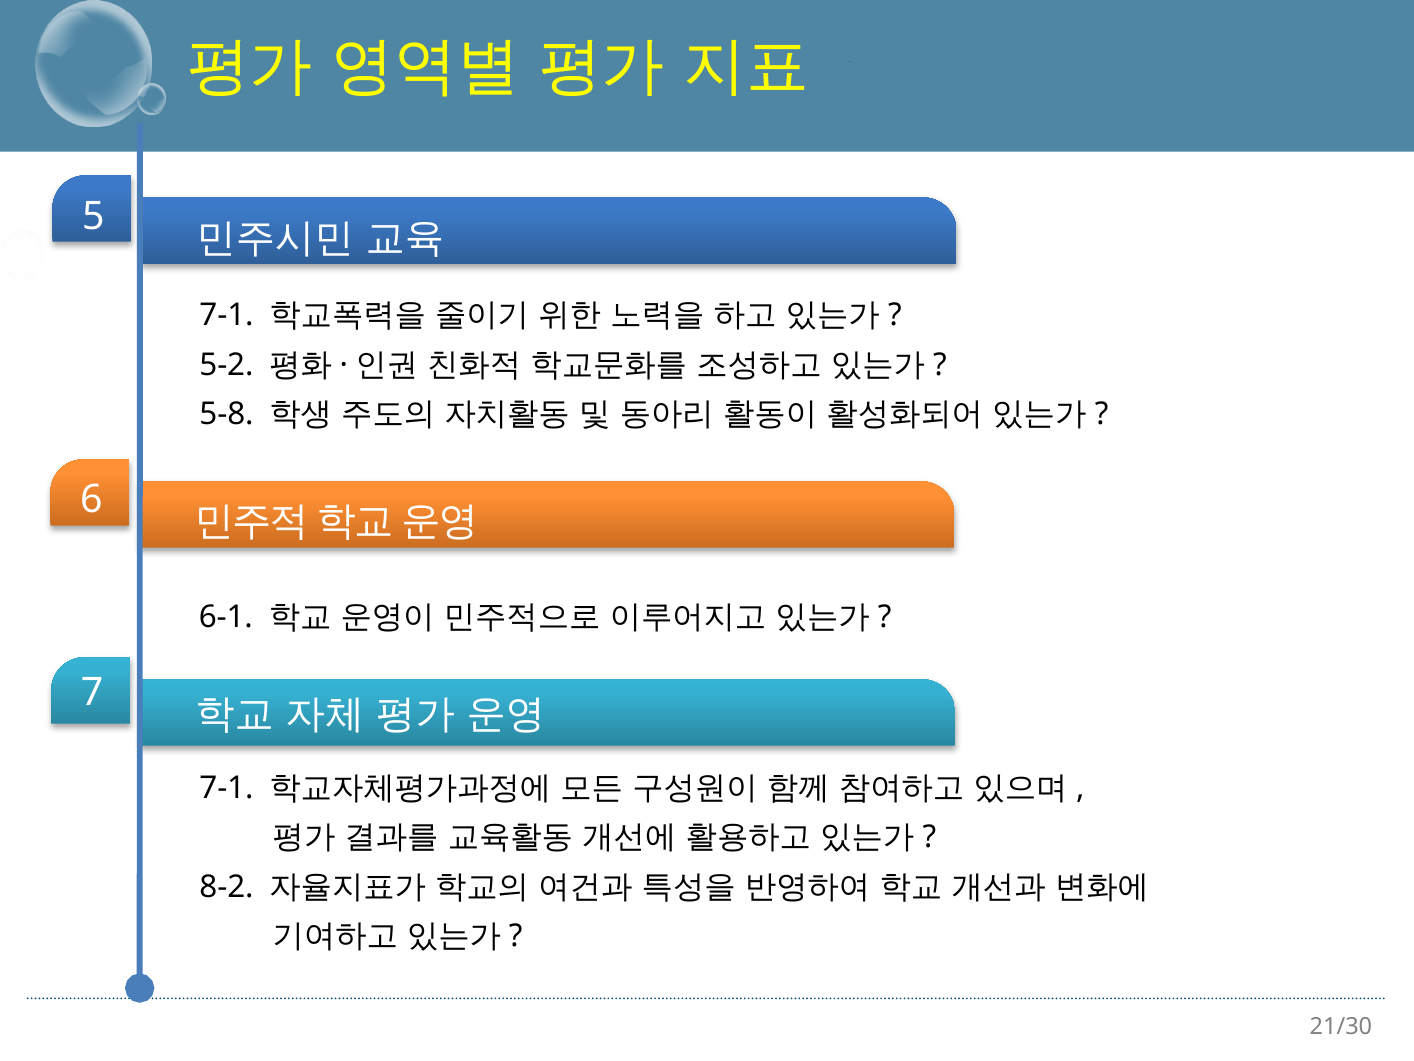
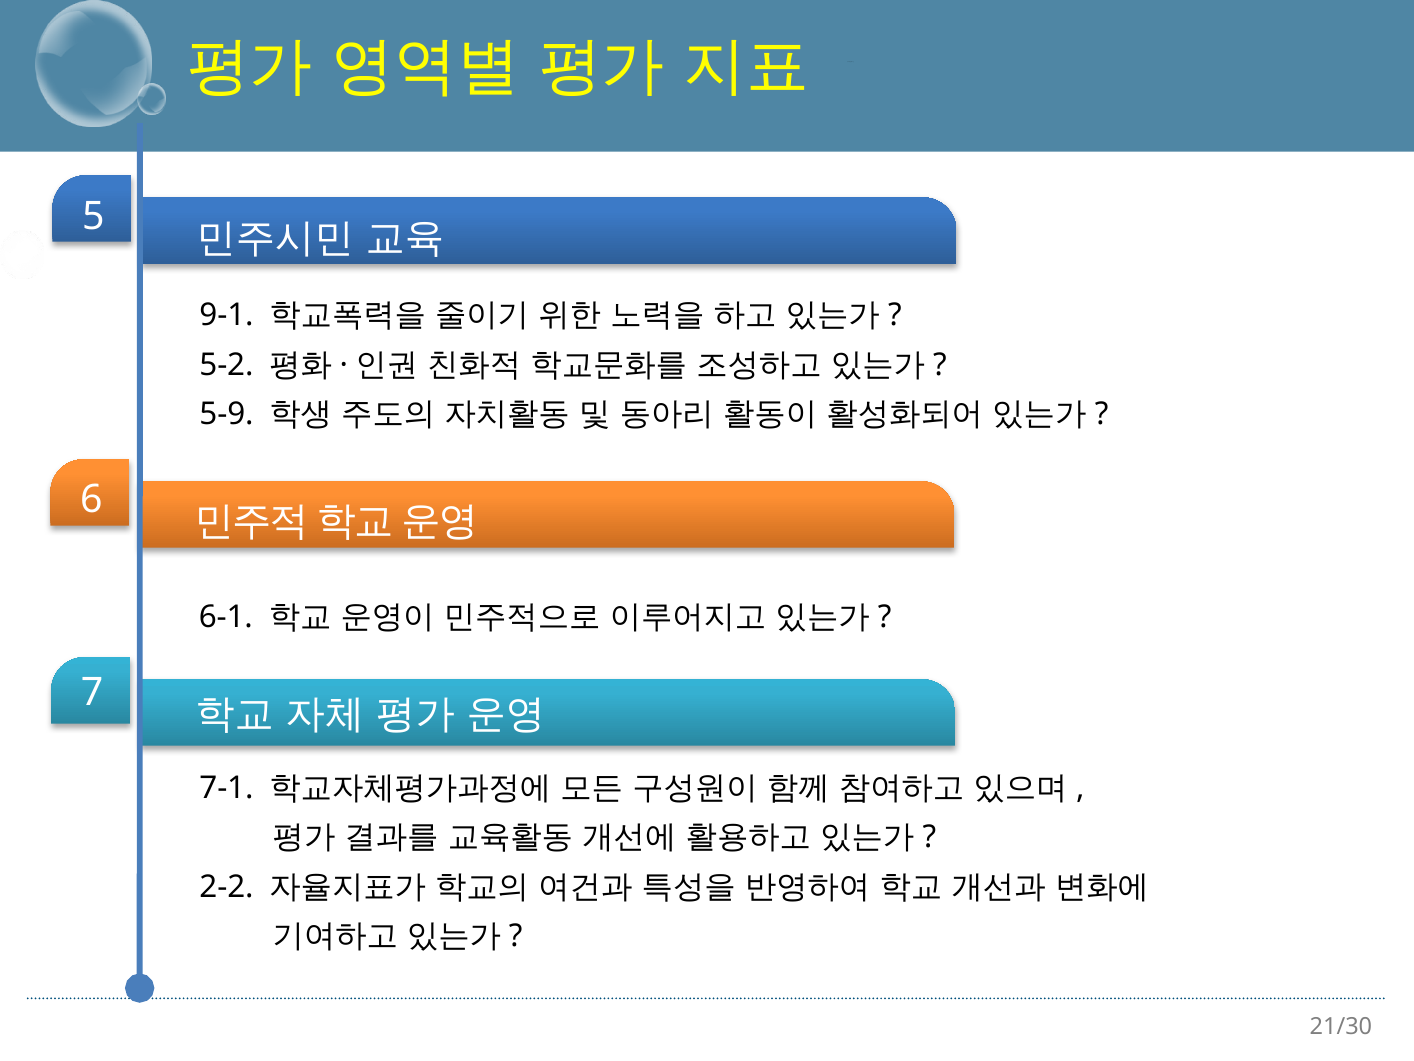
7-1 at (227, 315): 7-1 -> 9-1
5-8: 5-8 -> 5-9
8-2: 8-2 -> 2-2
